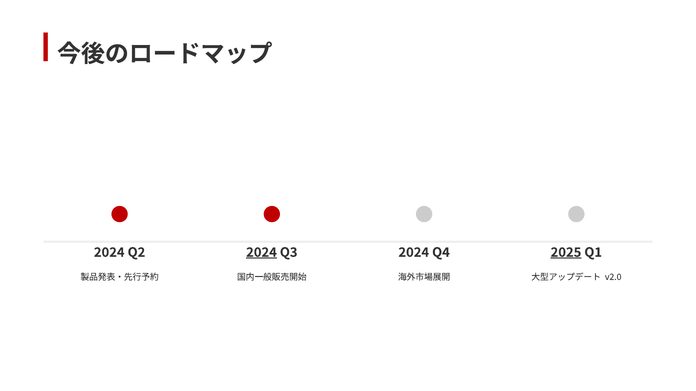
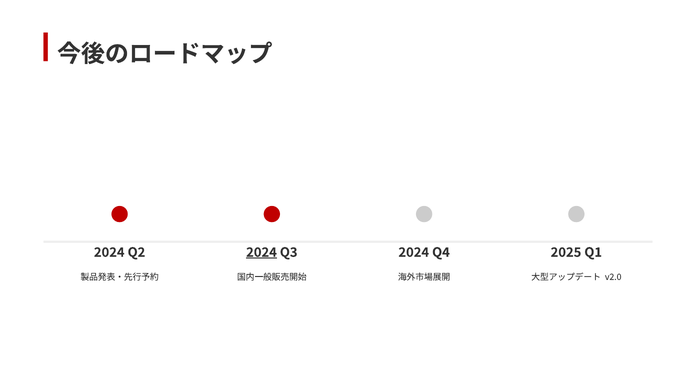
2025 underline: present -> none
